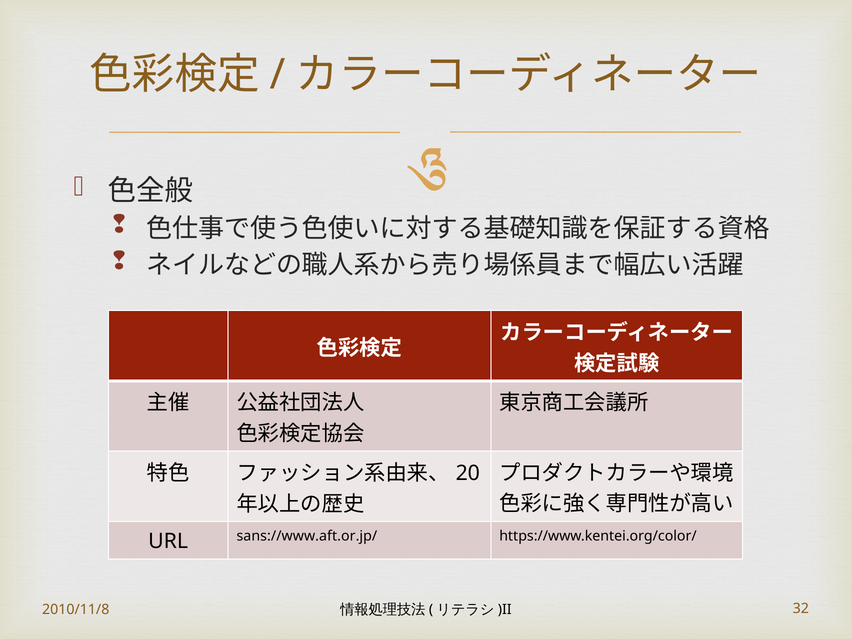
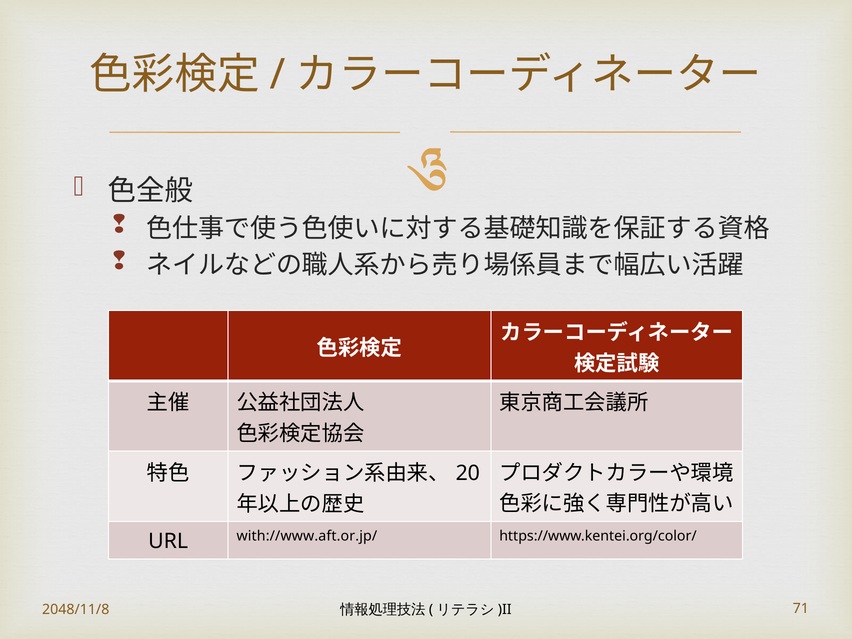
sans://www.aft.or.jp/: sans://www.aft.or.jp/ -> with://www.aft.or.jp/
2010/11/8: 2010/11/8 -> 2048/11/8
32: 32 -> 71
